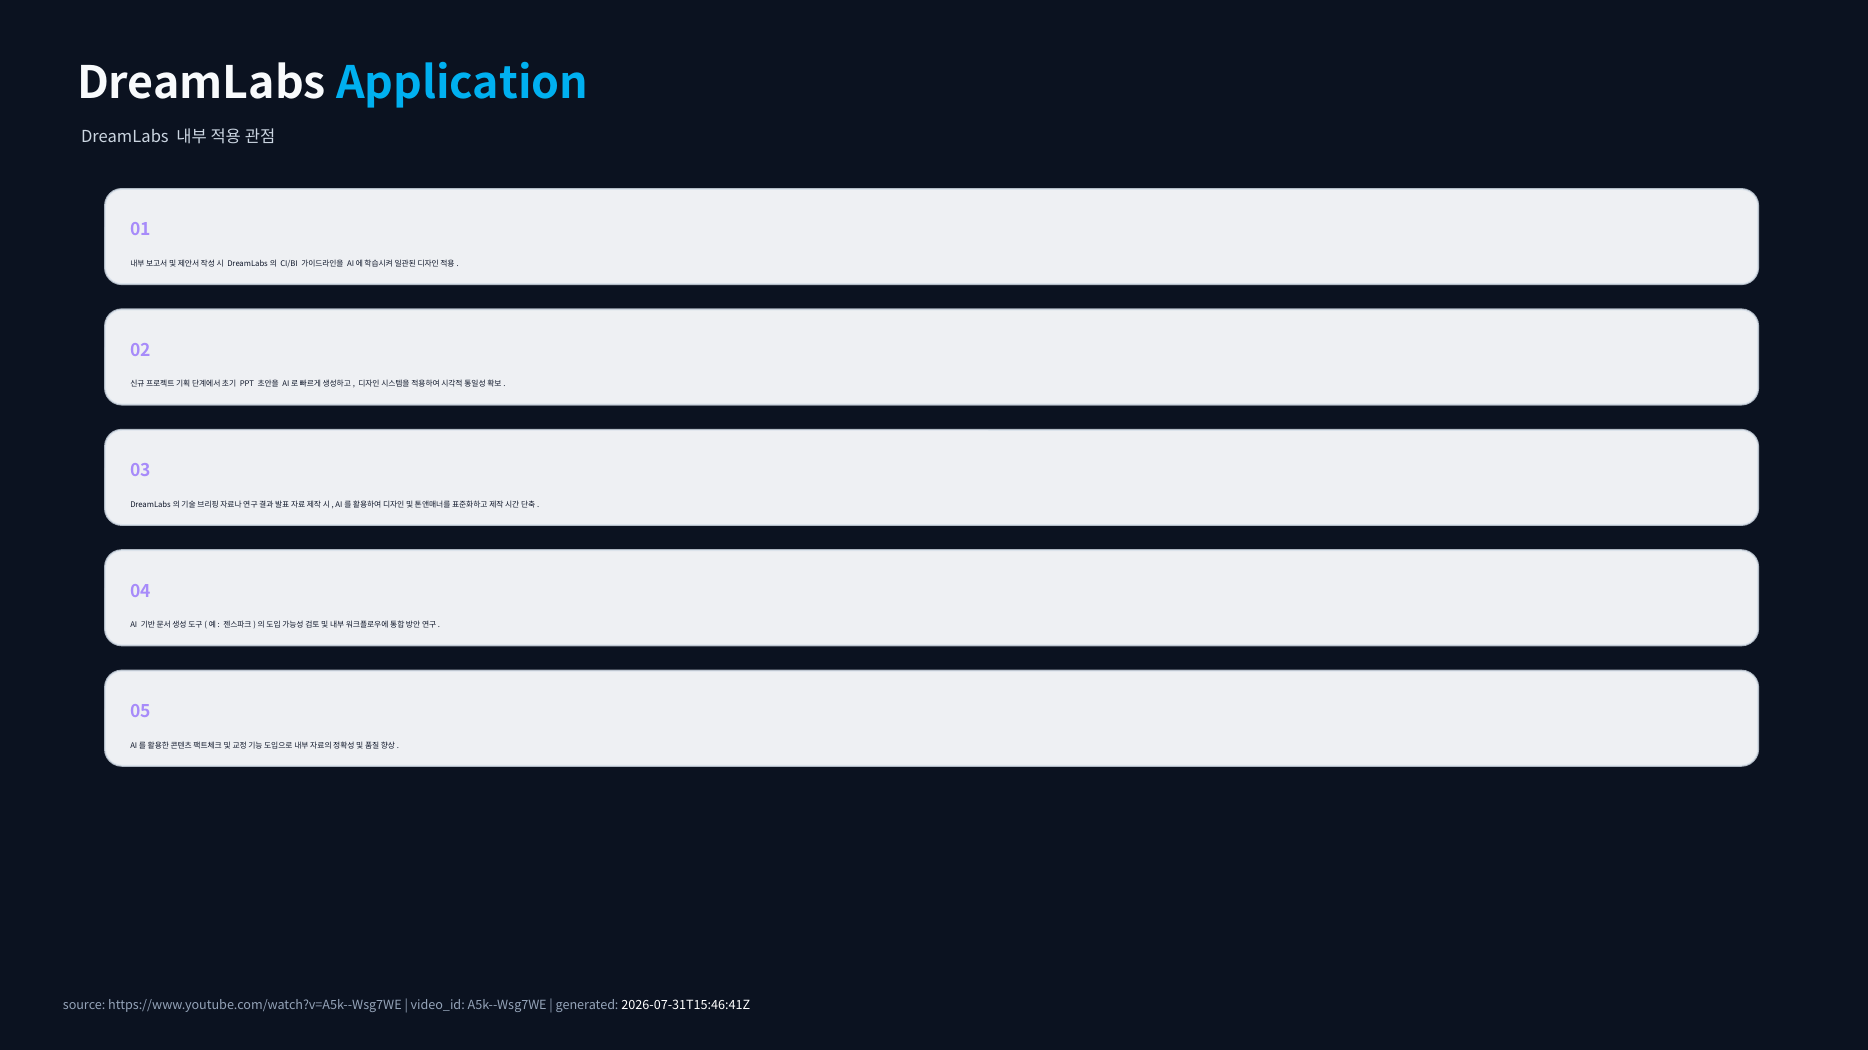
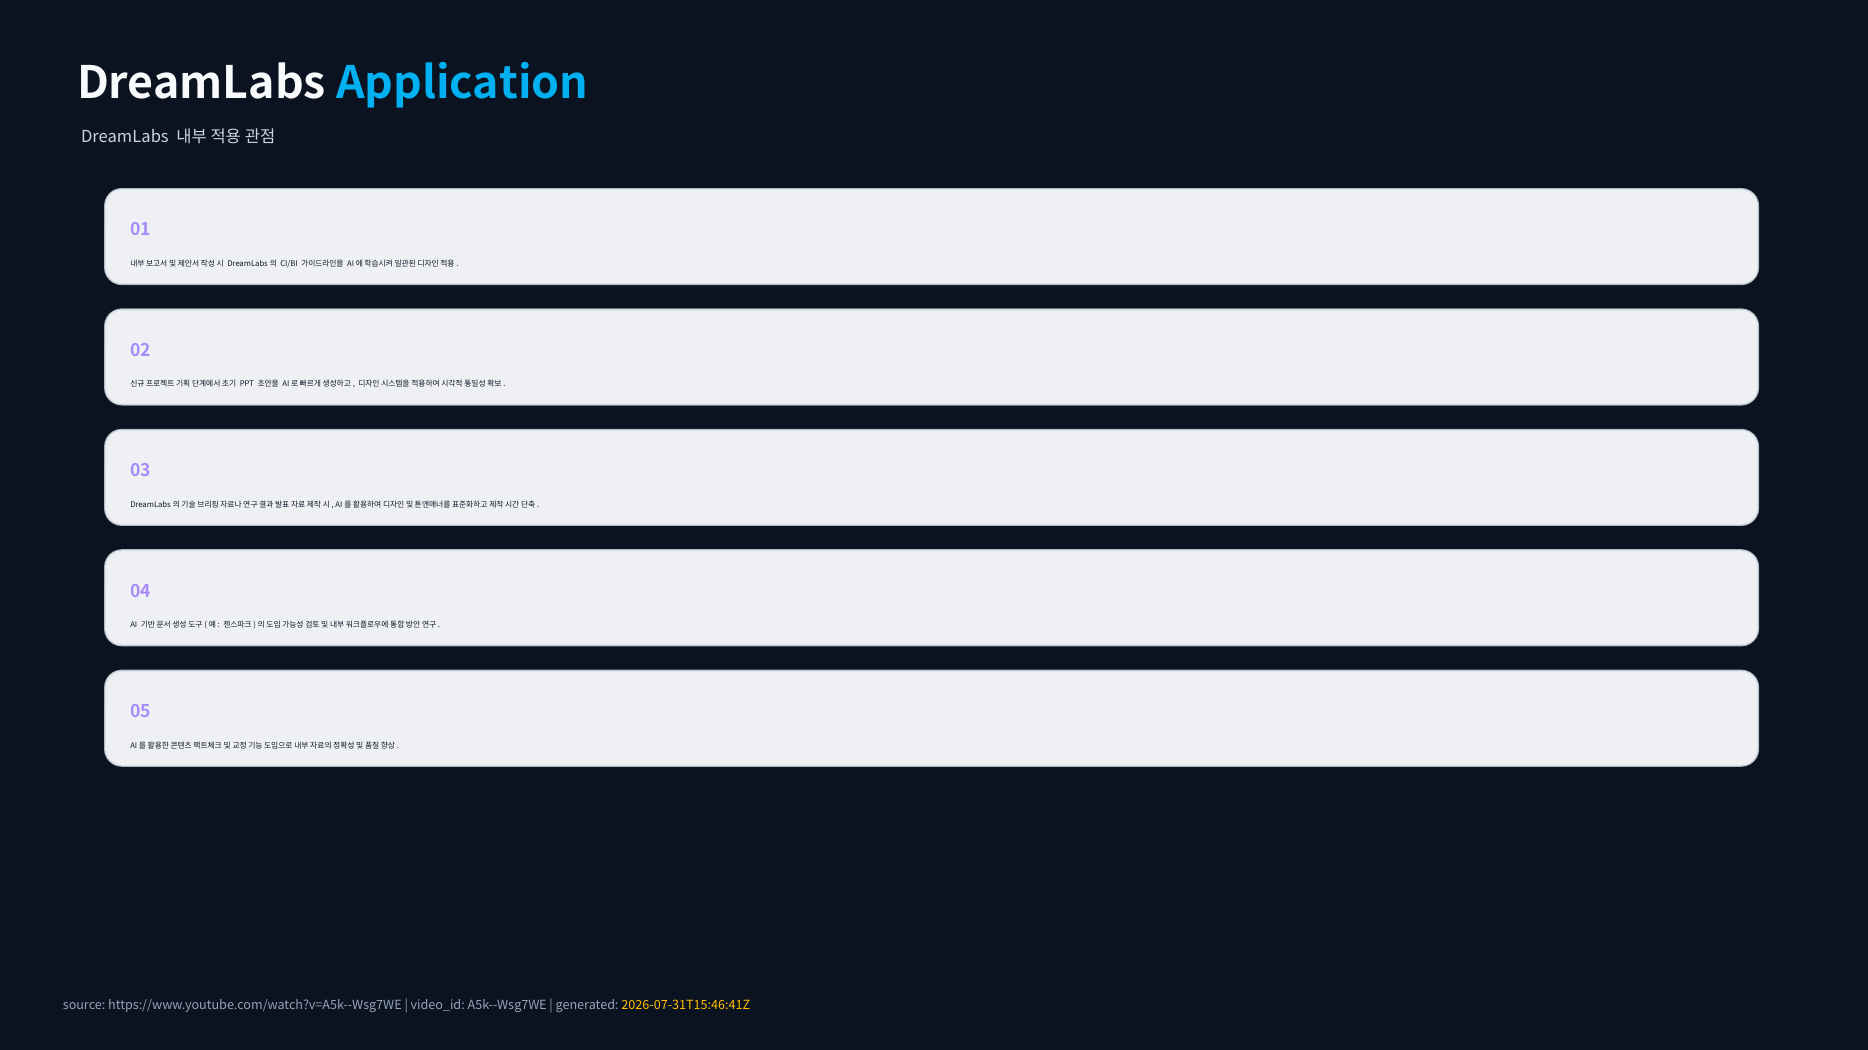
2026-07-31T15:46:41Z colour: white -> yellow
